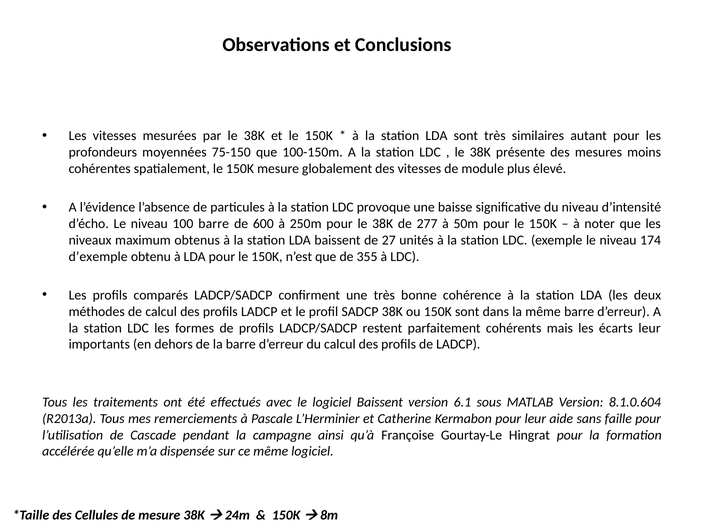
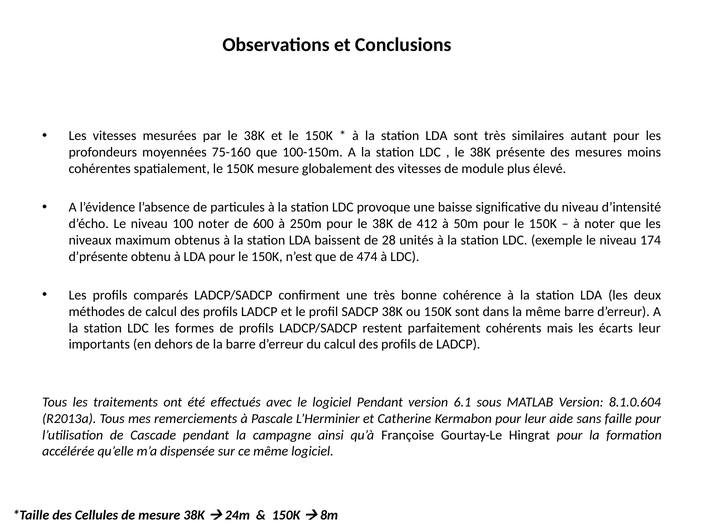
75-150: 75-150 -> 75-160
100 barre: barre -> noter
277: 277 -> 412
27: 27 -> 28
d’exemple: d’exemple -> d’présente
355: 355 -> 474
logiciel Baissent: Baissent -> Pendant
